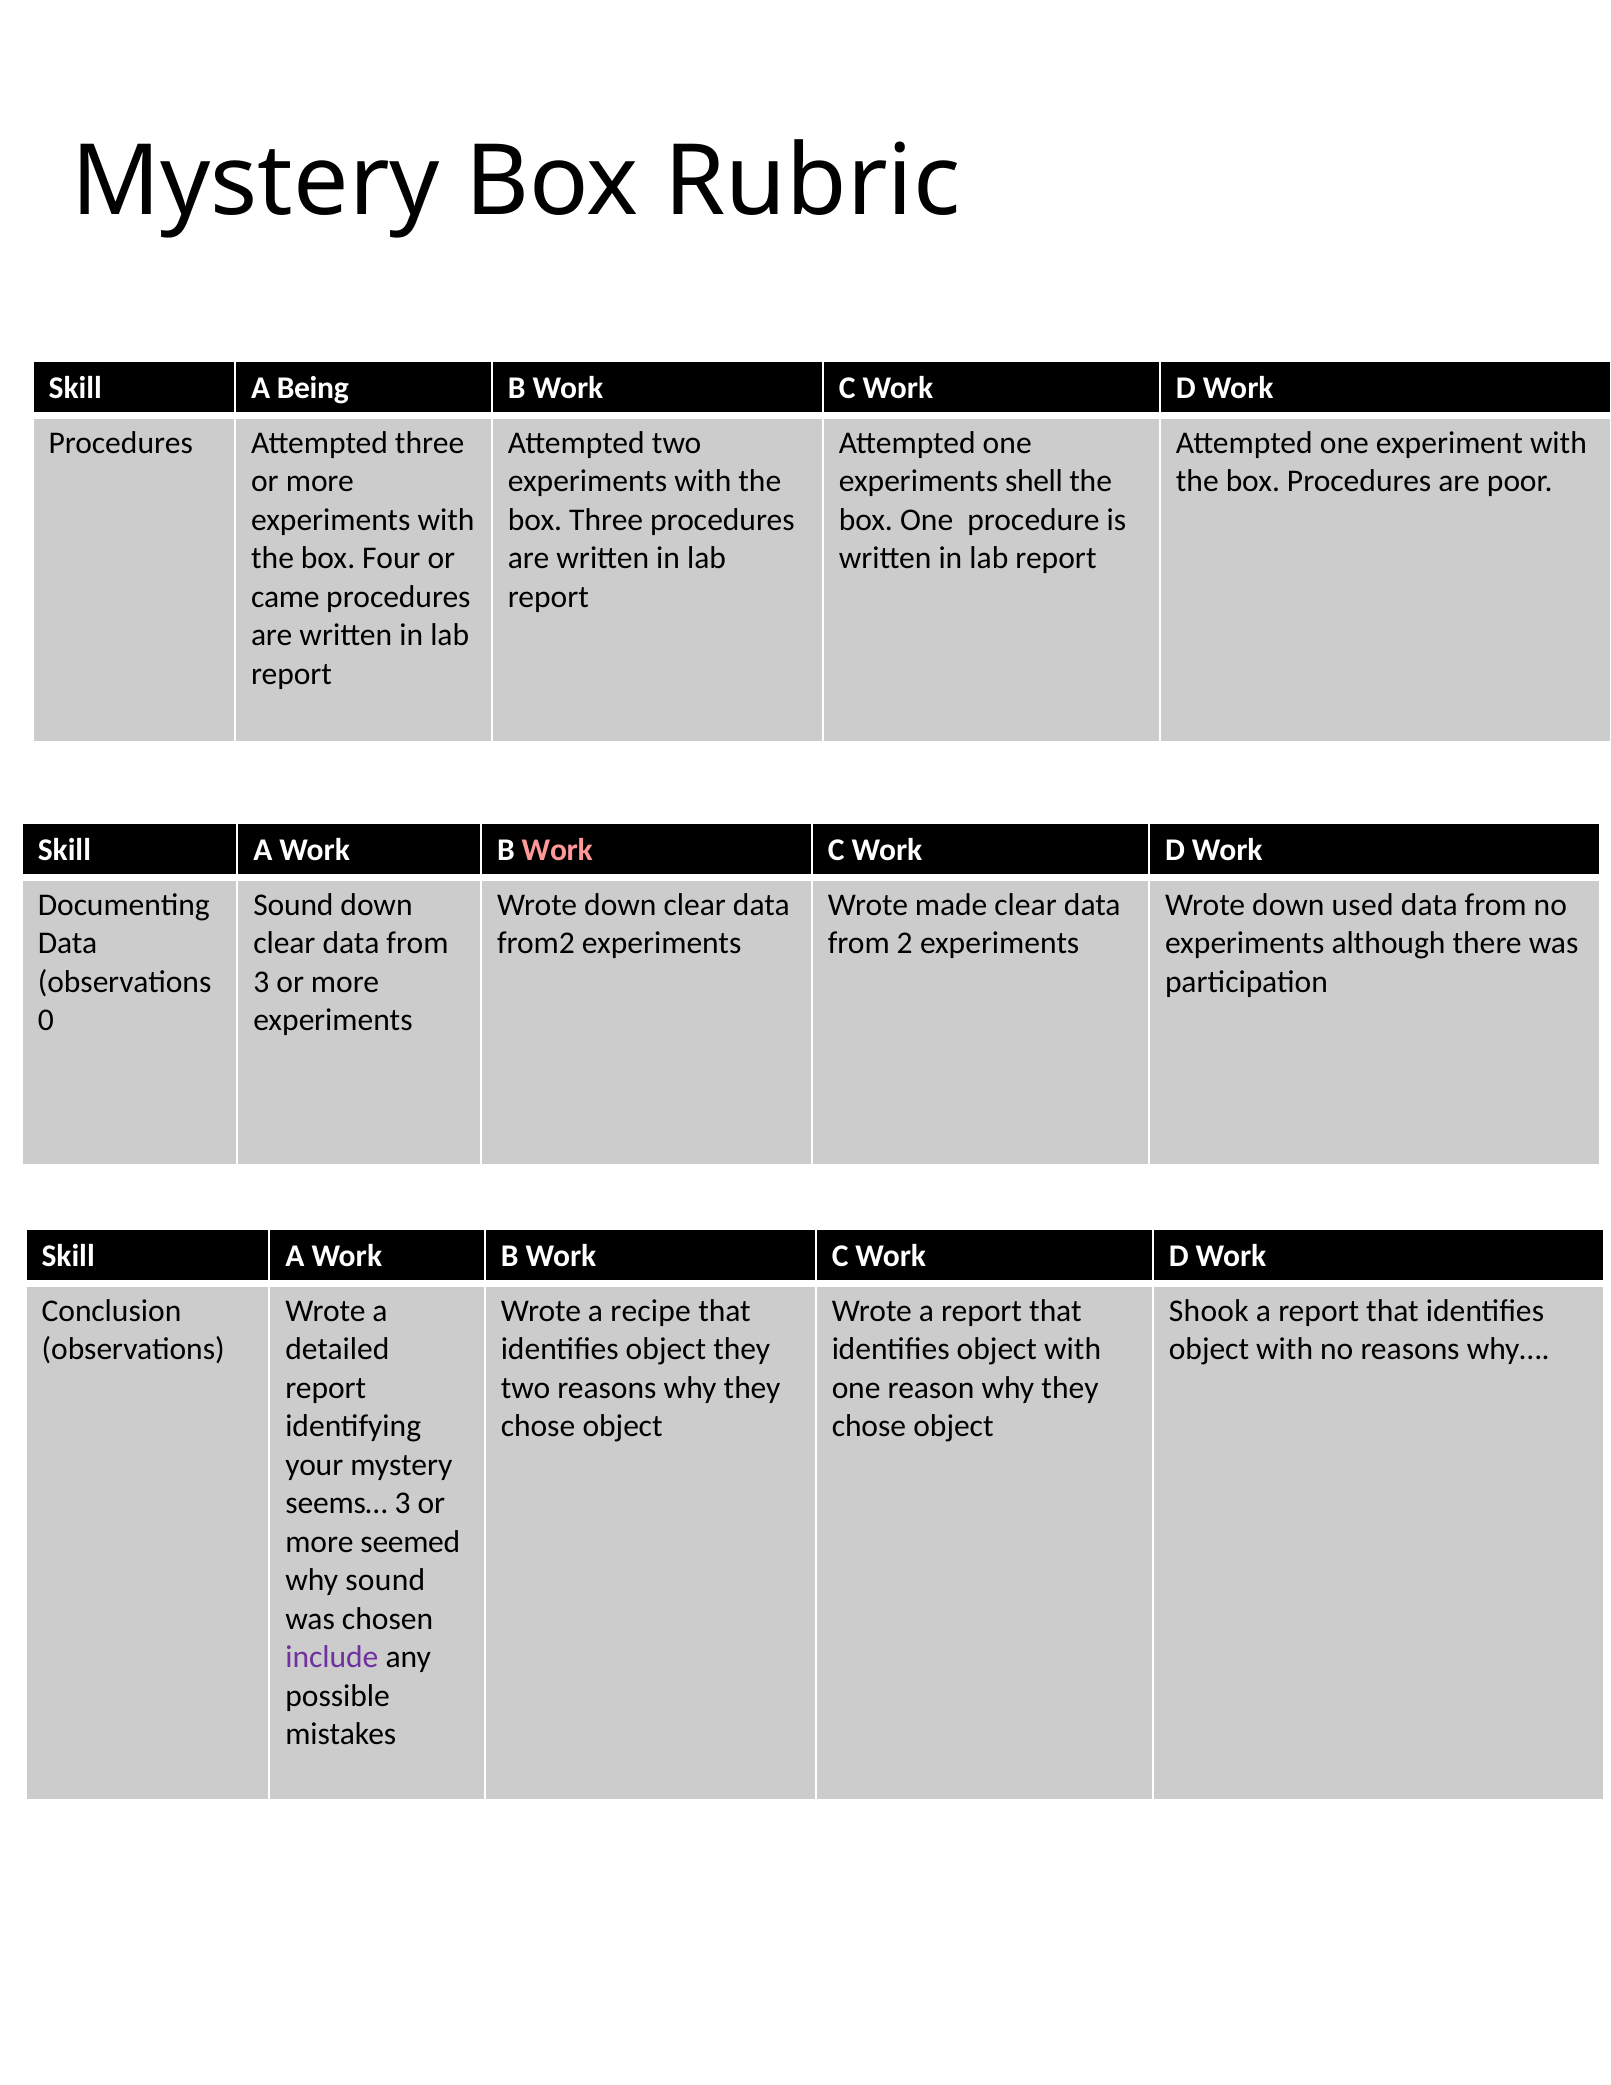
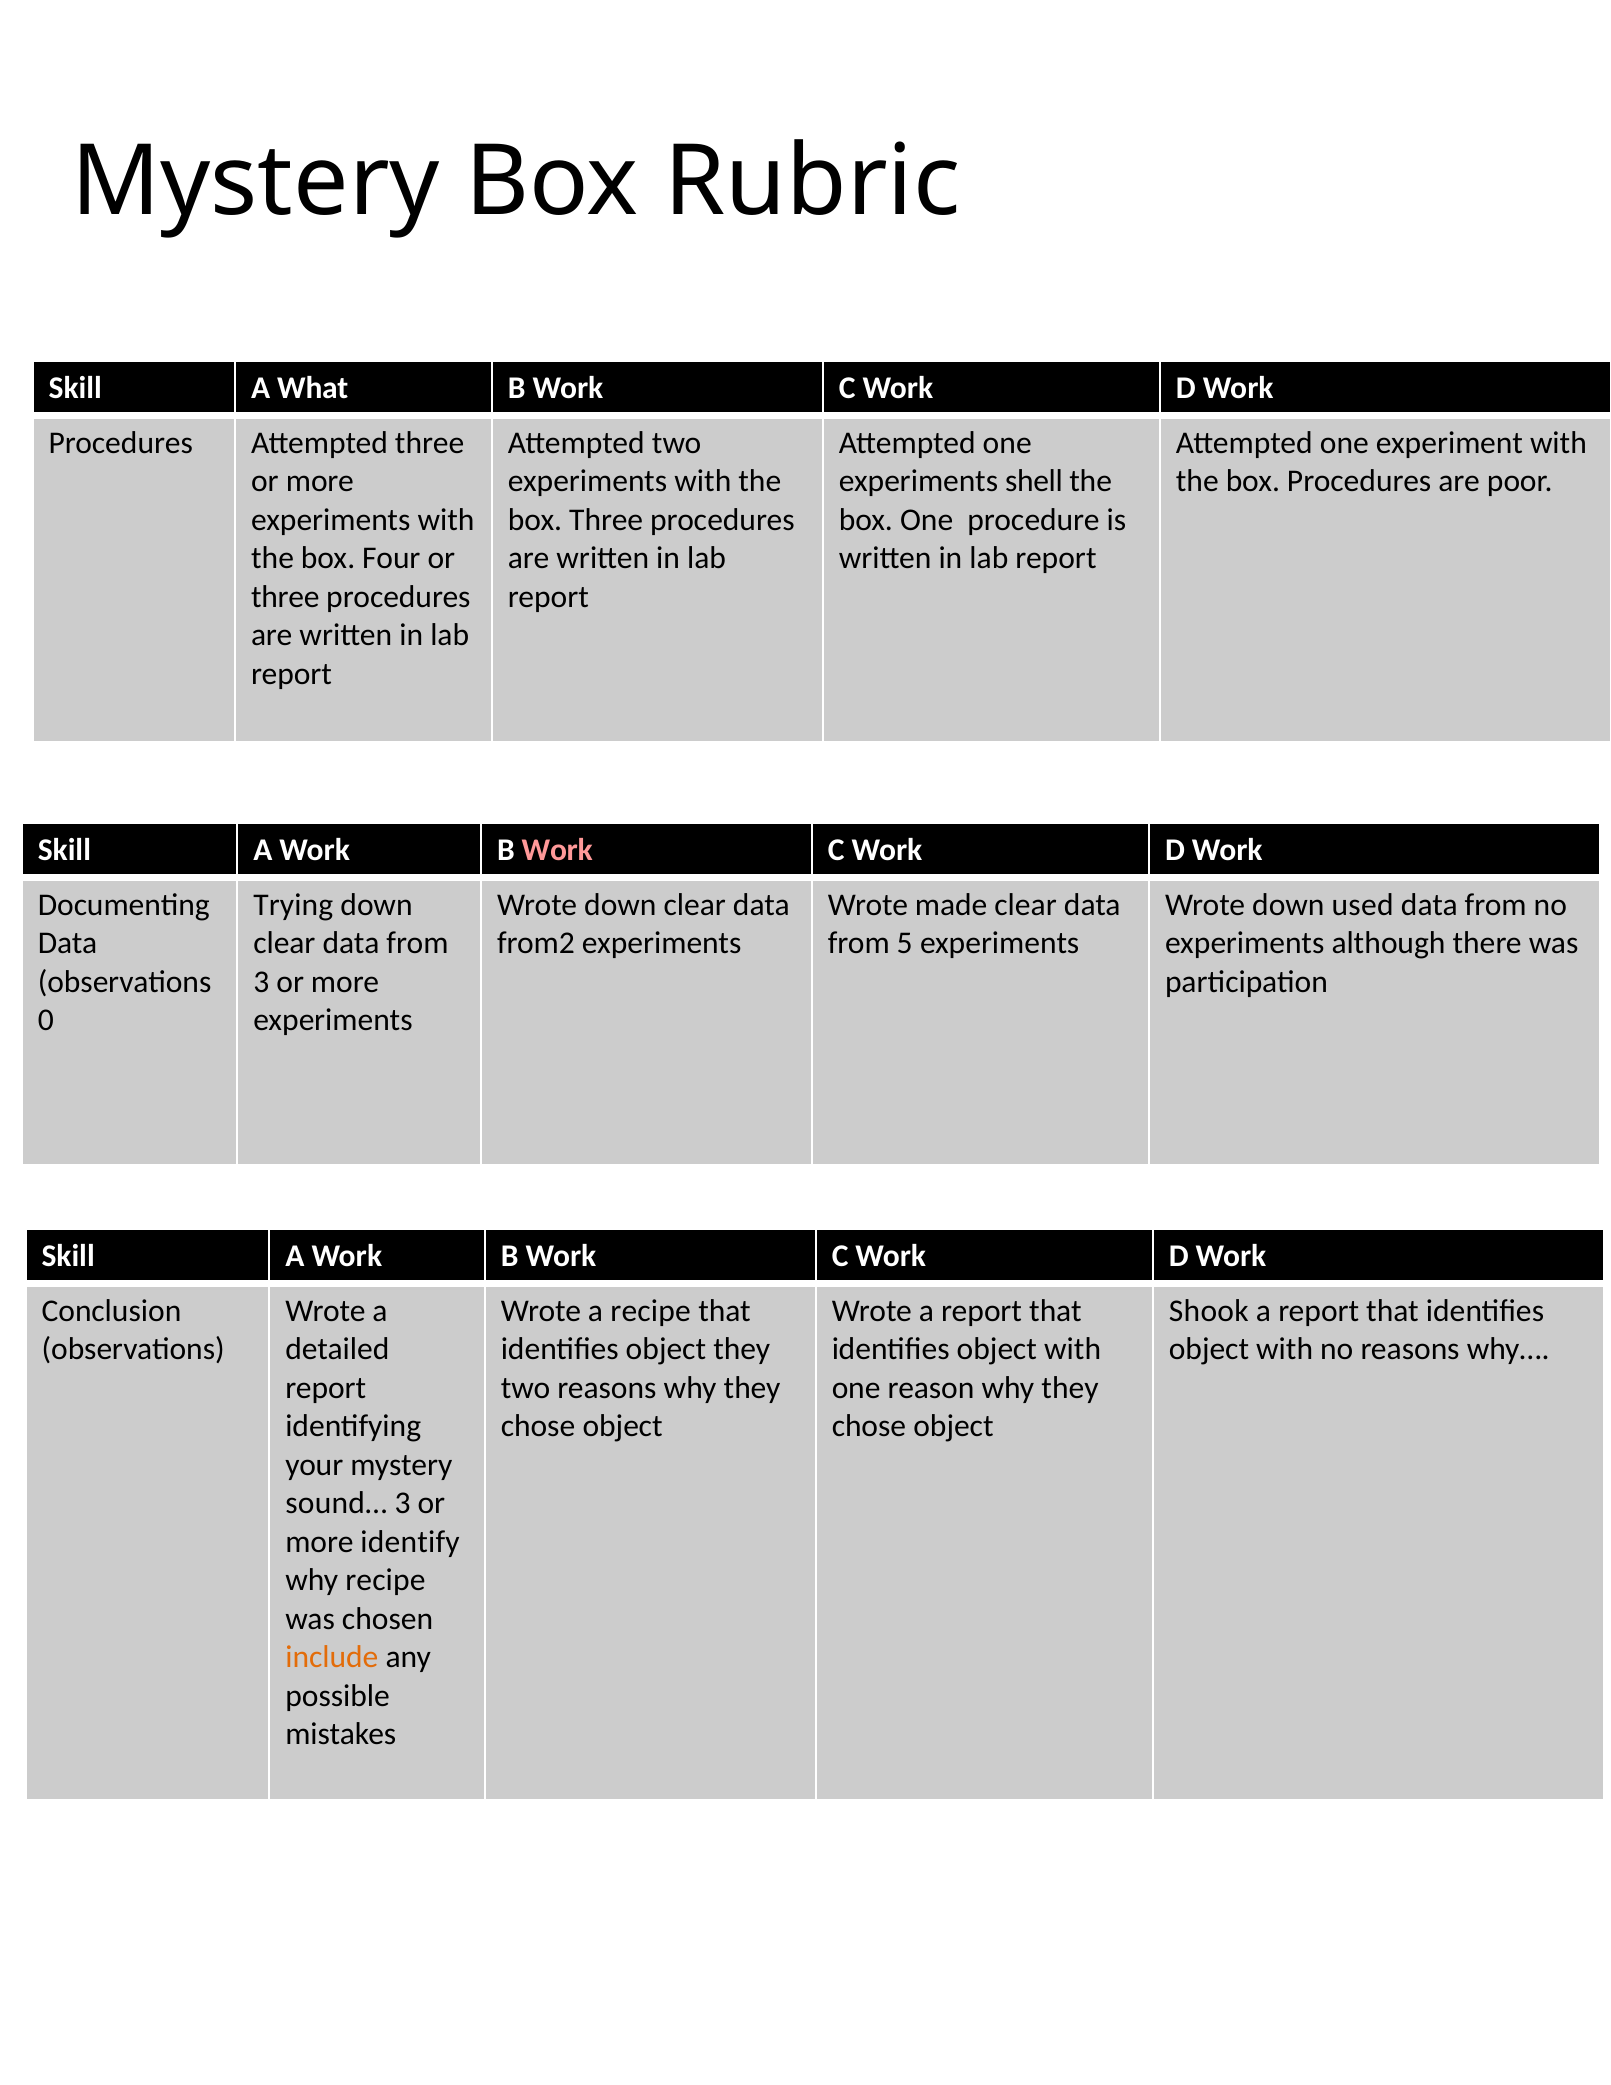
Being: Being -> What
came at (285, 597): came -> three
Sound at (293, 905): Sound -> Trying
2: 2 -> 5
seems…: seems… -> sound…
seemed: seemed -> identify
why sound: sound -> recipe
include colour: purple -> orange
